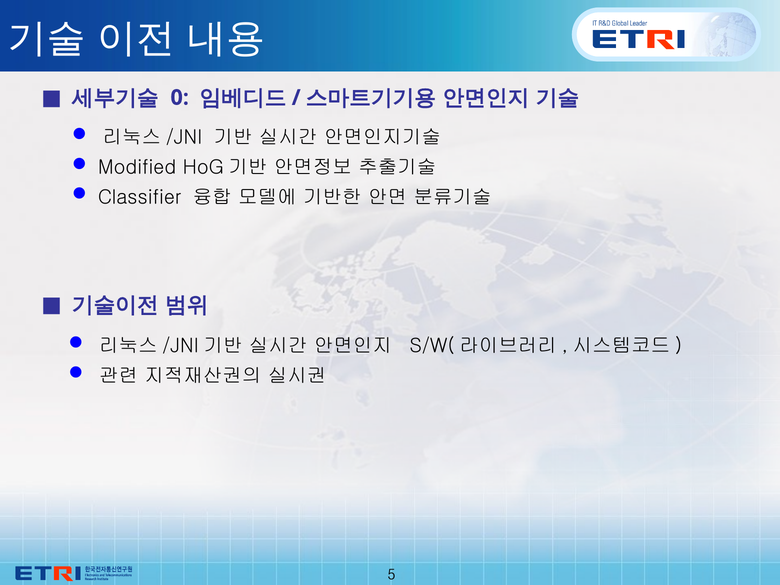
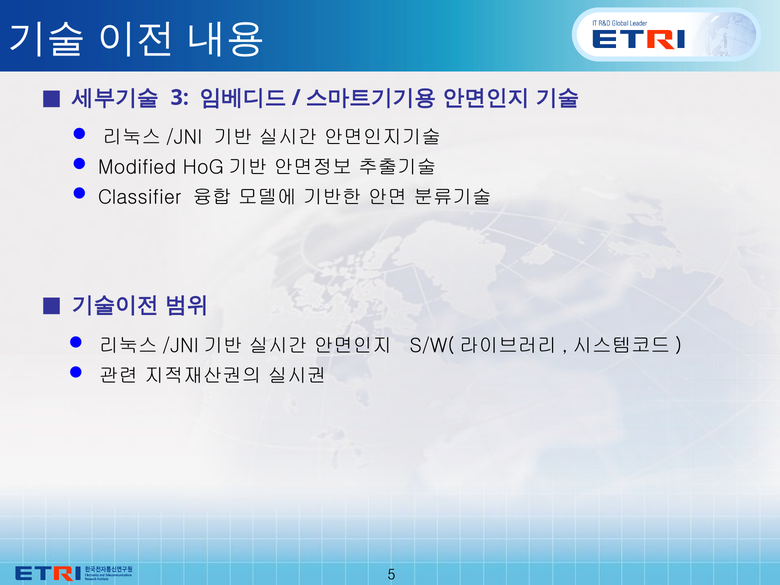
0: 0 -> 3
